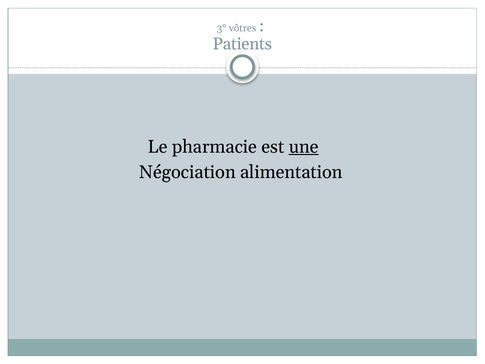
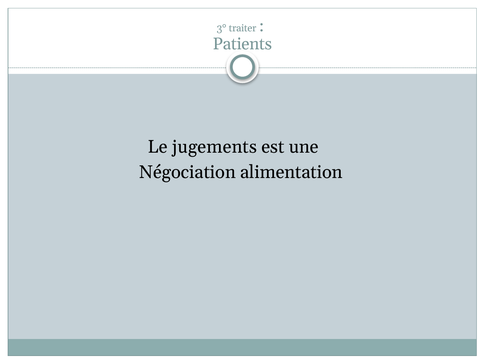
vôtres: vôtres -> traiter
pharmacie: pharmacie -> jugements
une underline: present -> none
